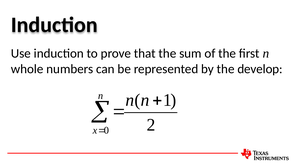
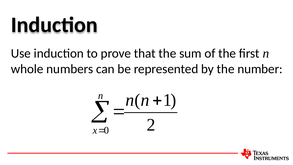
develop: develop -> number
